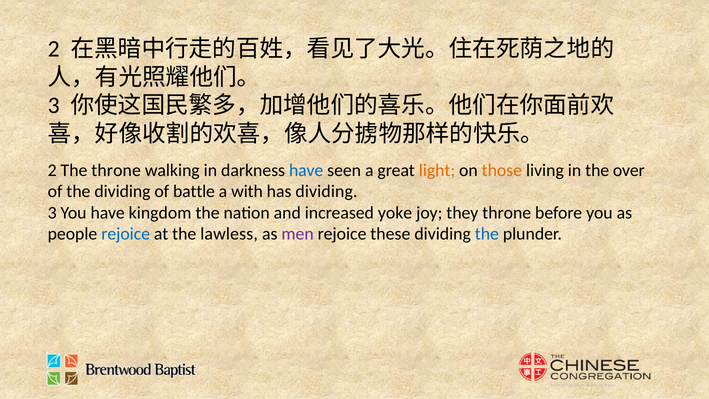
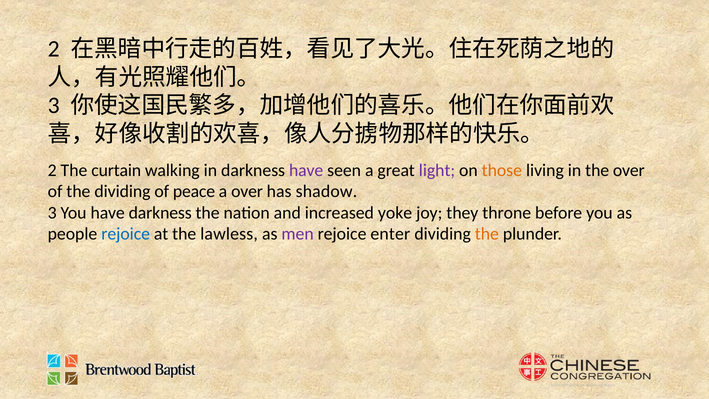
The throne: throne -> curtain
have at (306, 170) colour: blue -> purple
light colour: orange -> purple
battle: battle -> peace
a with: with -> over
has dividing: dividing -> shadow
have kingdom: kingdom -> darkness
these: these -> enter
the at (487, 234) colour: blue -> orange
